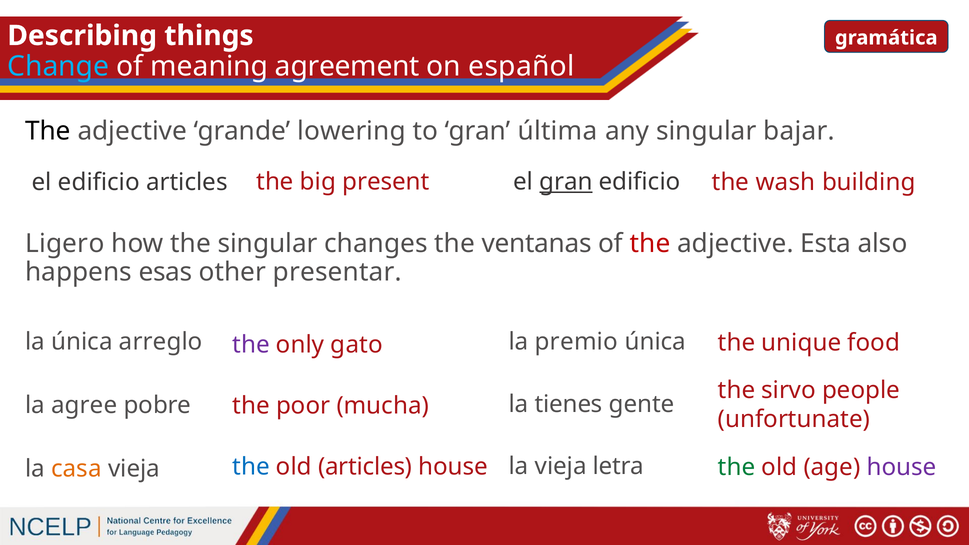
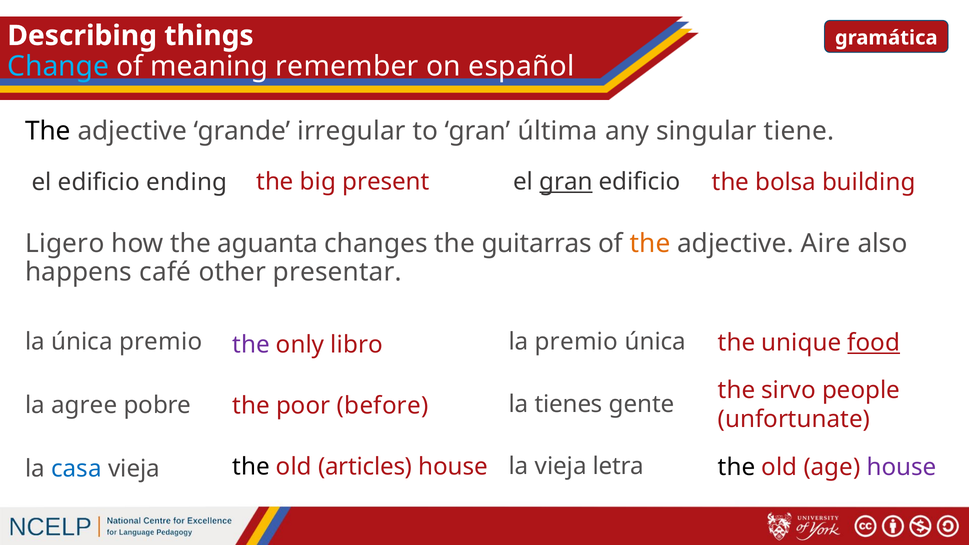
agreement: agreement -> remember
lowering: lowering -> irregular
bajar: bajar -> tiene
wash: wash -> bolsa
edificio articles: articles -> ending
the singular: singular -> aguanta
ventanas: ventanas -> guitarras
the at (650, 244) colour: red -> orange
Esta: Esta -> Aire
esas: esas -> café
única arreglo: arreglo -> premio
gato: gato -> libro
food underline: none -> present
mucha: mucha -> before
the at (251, 467) colour: blue -> black
the at (737, 467) colour: green -> black
casa colour: orange -> blue
